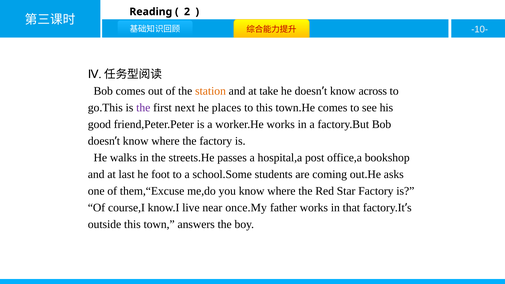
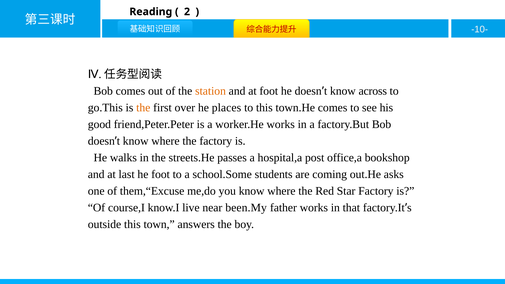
at take: take -> foot
the at (143, 108) colour: purple -> orange
next: next -> over
once.My: once.My -> been.My
